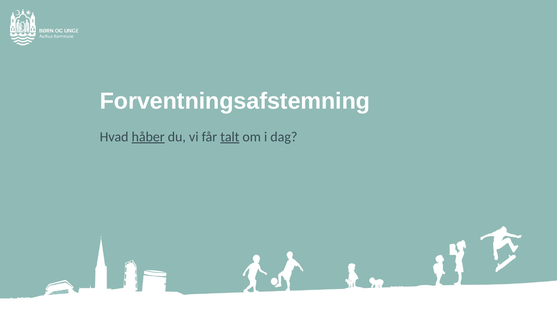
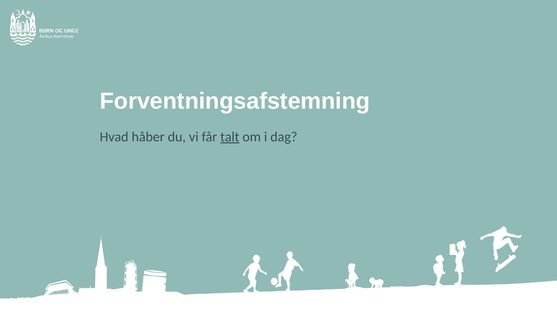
håber underline: present -> none
